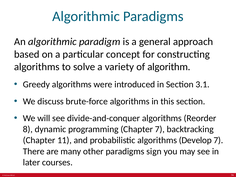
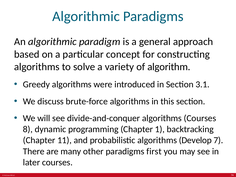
algorithms Reorder: Reorder -> Courses
Chapter 7: 7 -> 1
sign: sign -> first
